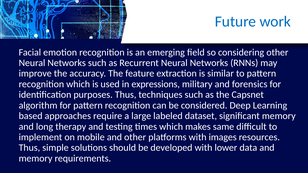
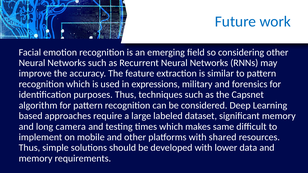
therapy: therapy -> camera
images: images -> shared
